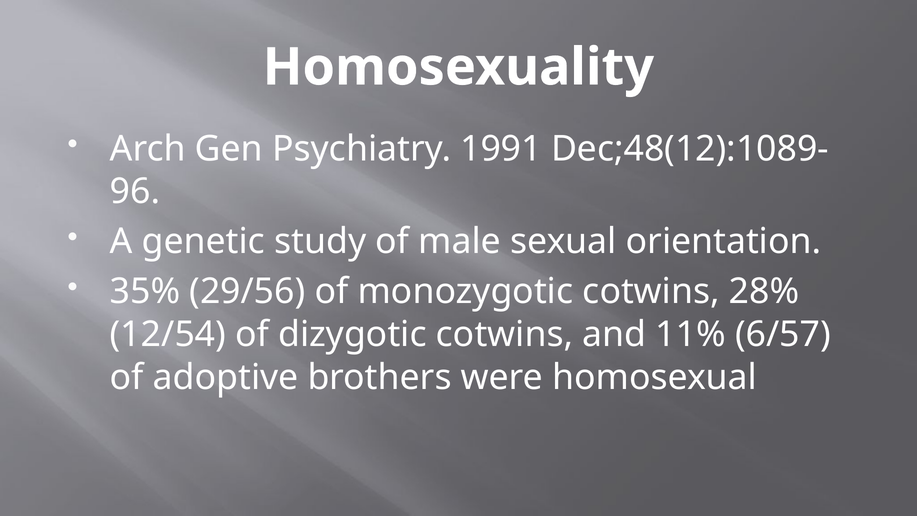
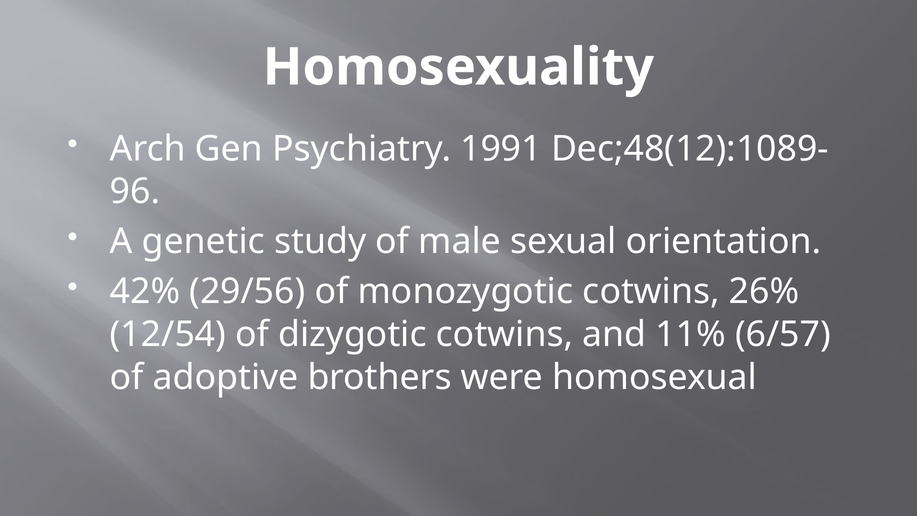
35%: 35% -> 42%
28%: 28% -> 26%
